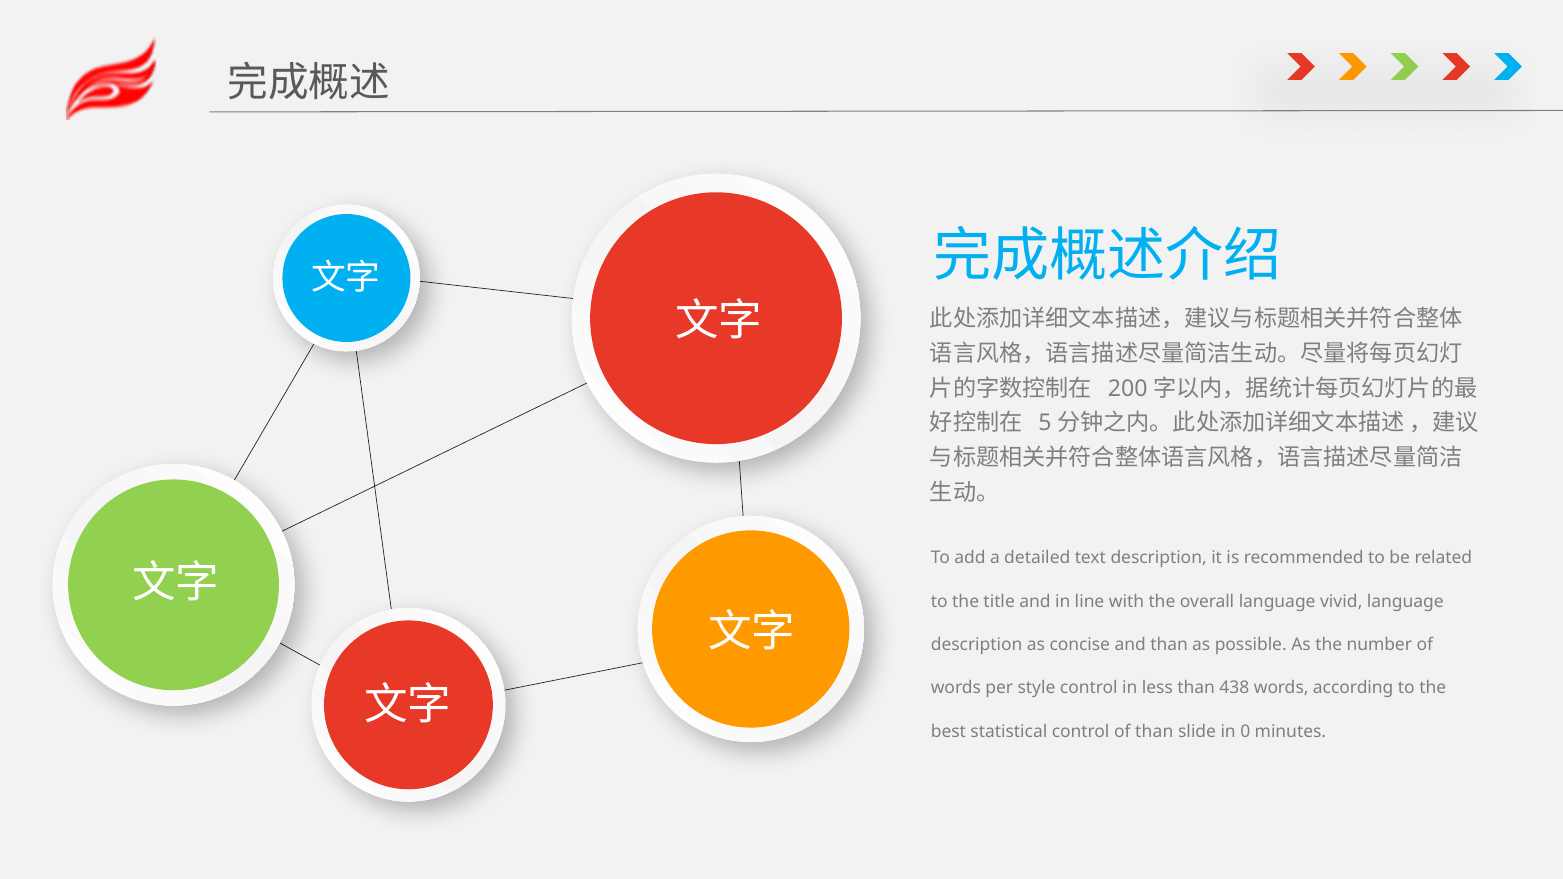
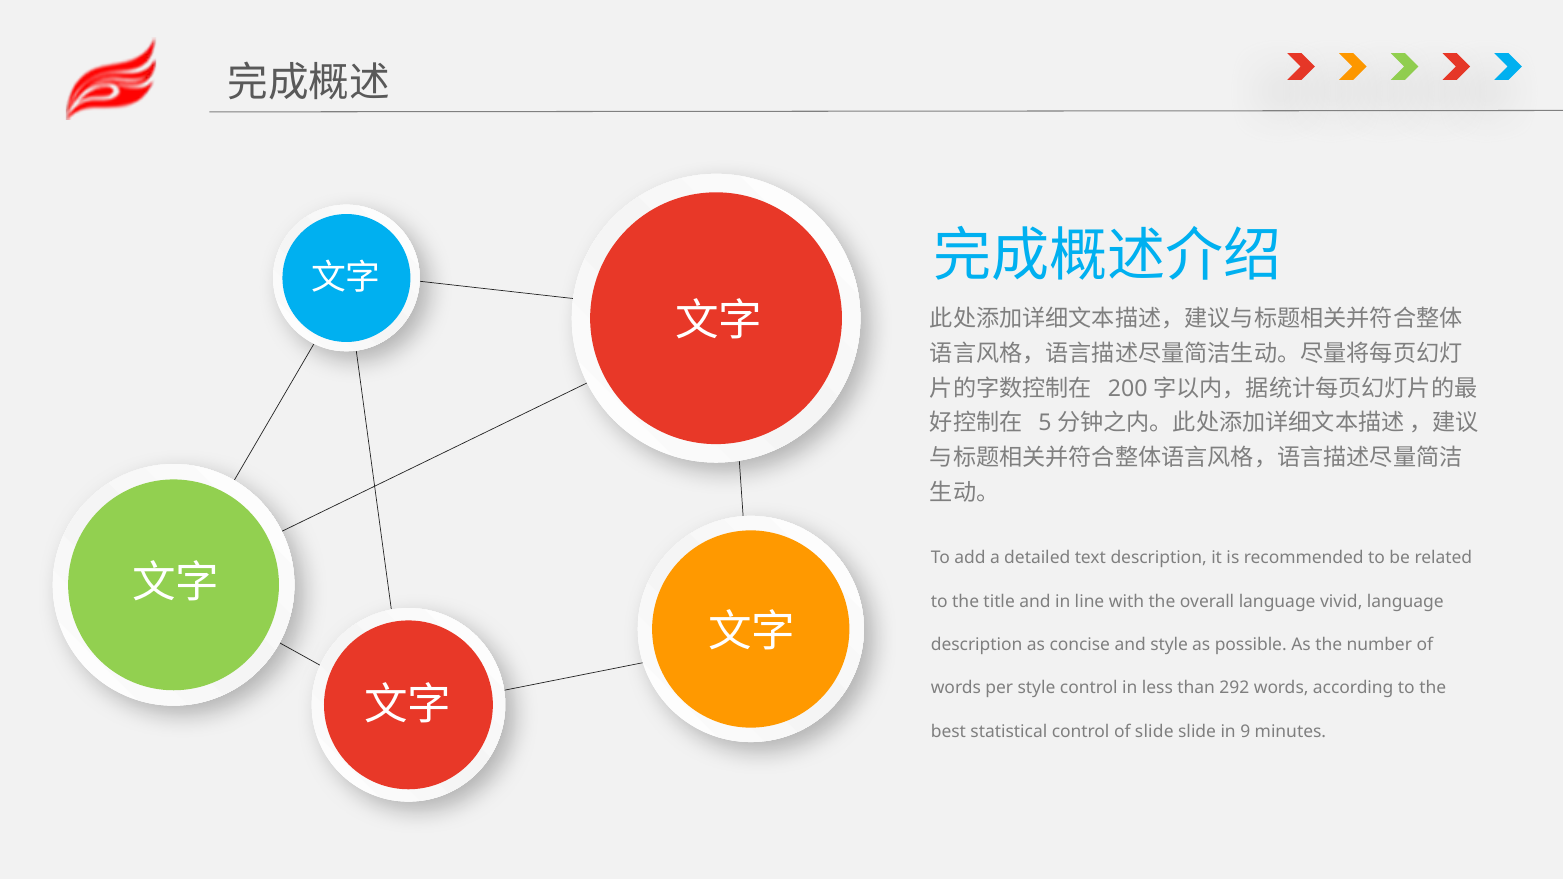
and than: than -> style
438: 438 -> 292
of than: than -> slide
0: 0 -> 9
